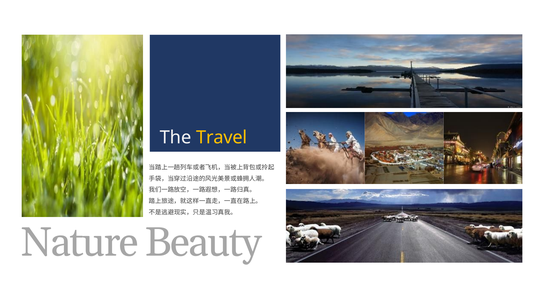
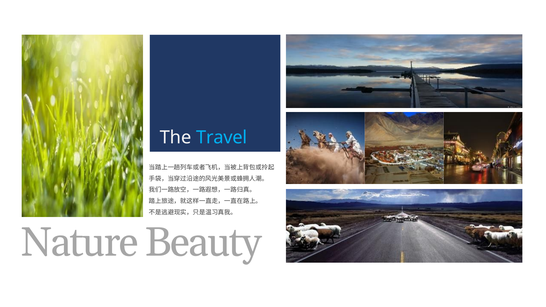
Travel colour: yellow -> light blue
